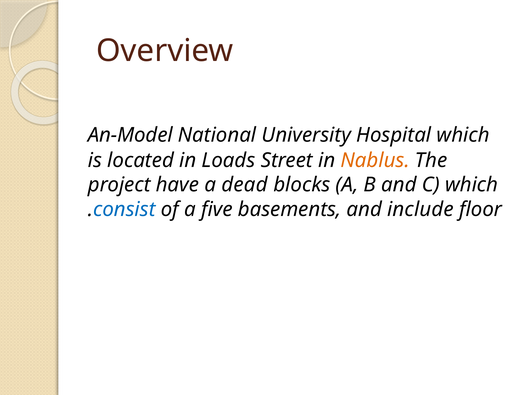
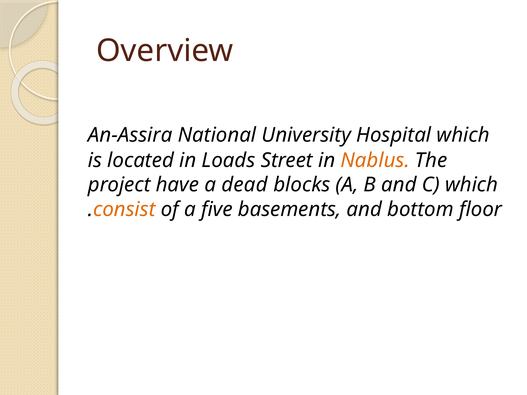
An-Model: An-Model -> An-Assira
consist colour: blue -> orange
include: include -> bottom
